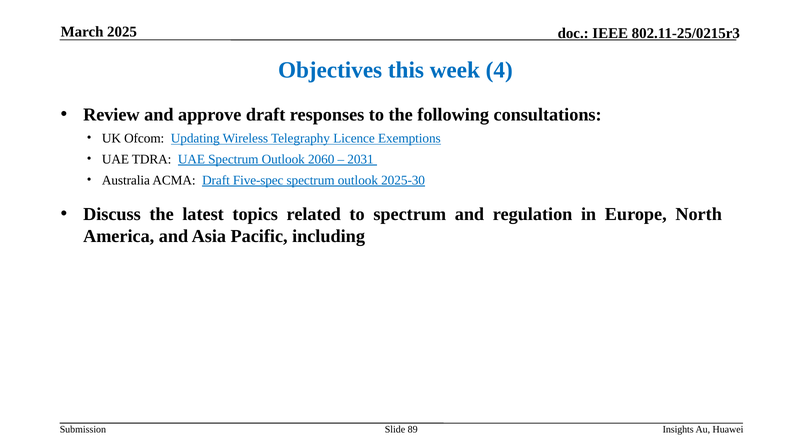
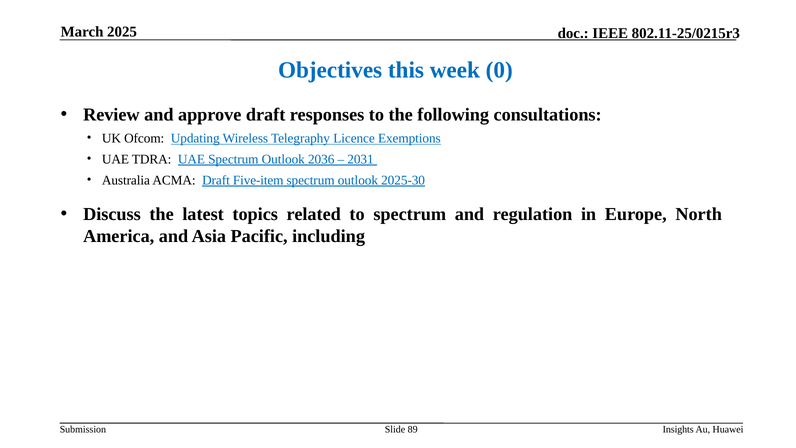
4: 4 -> 0
2060: 2060 -> 2036
Five-spec: Five-spec -> Five-item
